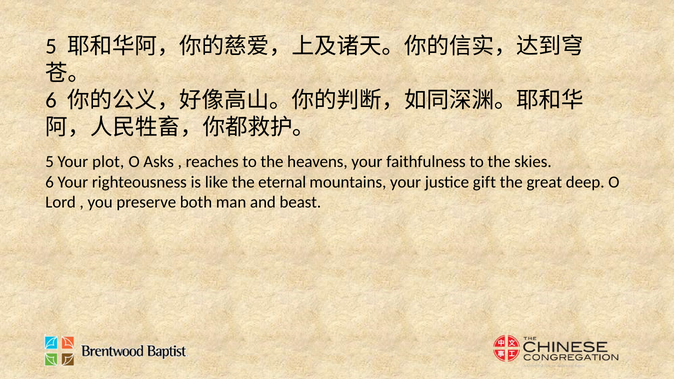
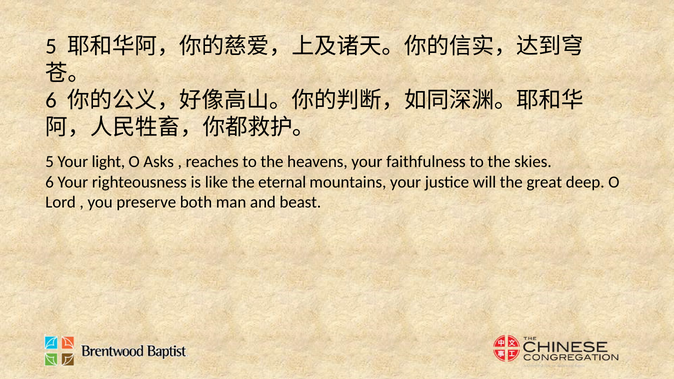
plot: plot -> light
gift: gift -> will
